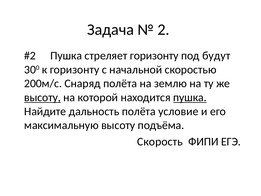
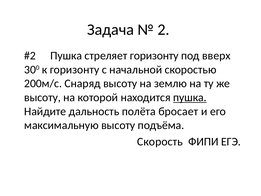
будут: будут -> вверх
Снаряд полёта: полёта -> высоту
высоту at (42, 97) underline: present -> none
условие: условие -> бросает
